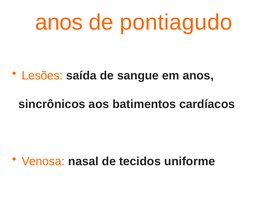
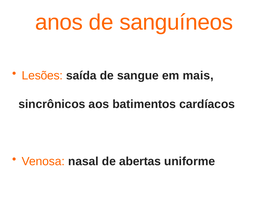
pontiagudo: pontiagudo -> sanguíneos
em anos: anos -> mais
tecidos: tecidos -> abertas
